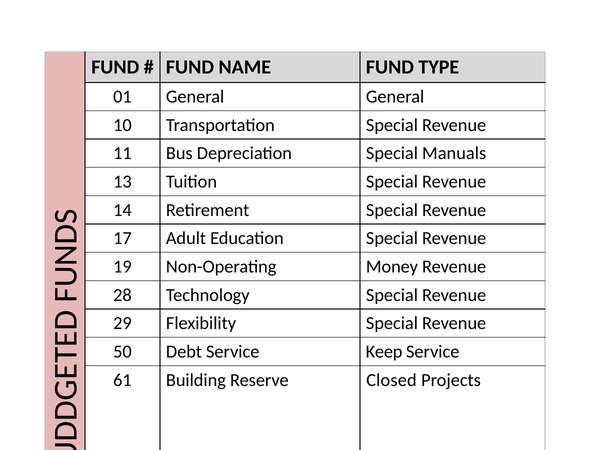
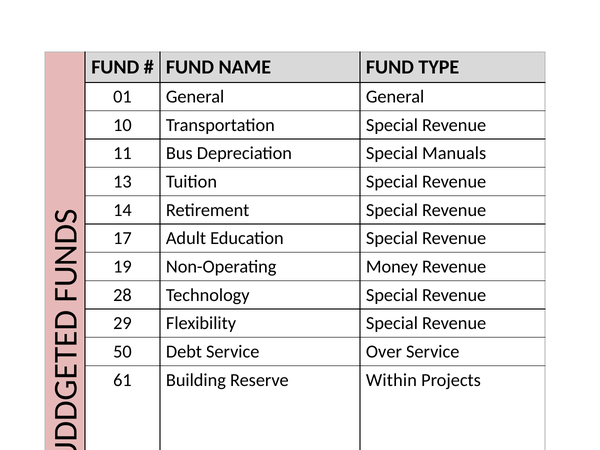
Keep: Keep -> Over
Closed: Closed -> Within
